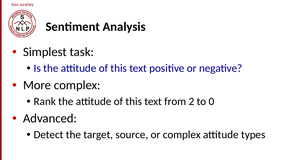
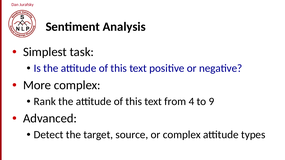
2: 2 -> 4
0: 0 -> 9
